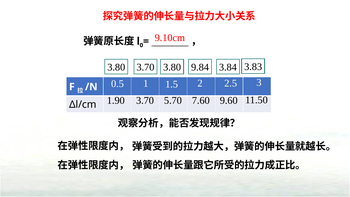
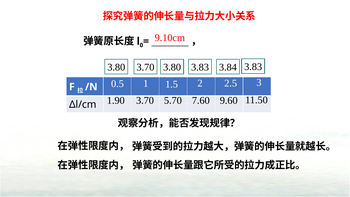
9.84 at (200, 67): 9.84 -> 3.83
